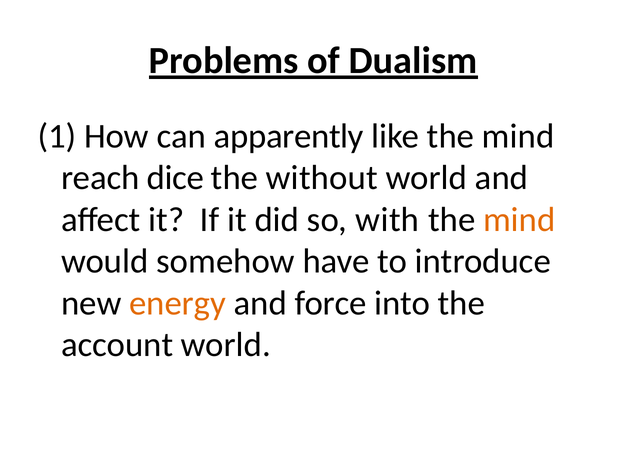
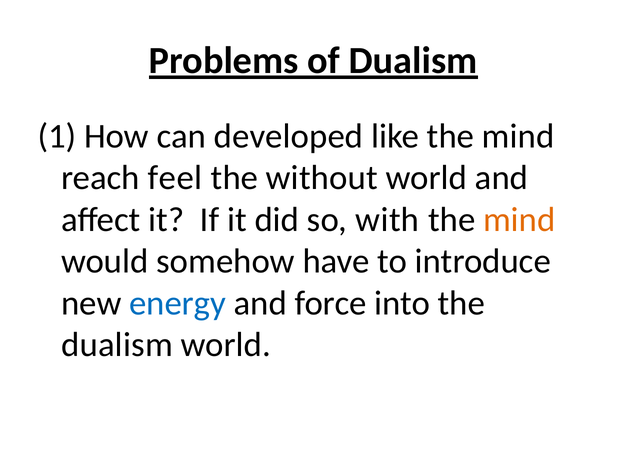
apparently: apparently -> developed
dice: dice -> feel
energy colour: orange -> blue
account at (117, 345): account -> dualism
